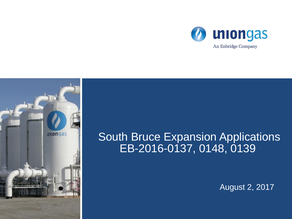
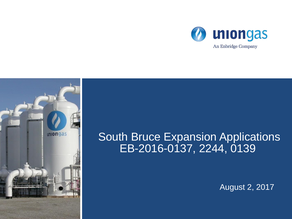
0148: 0148 -> 2244
